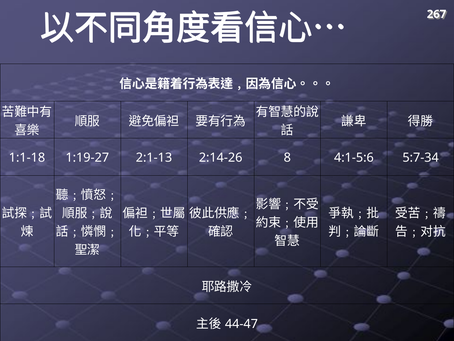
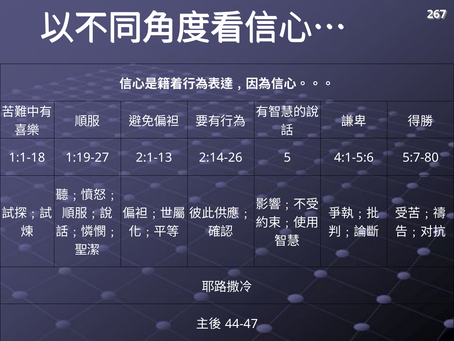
8: 8 -> 5
5:7-34: 5:7-34 -> 5:7-80
